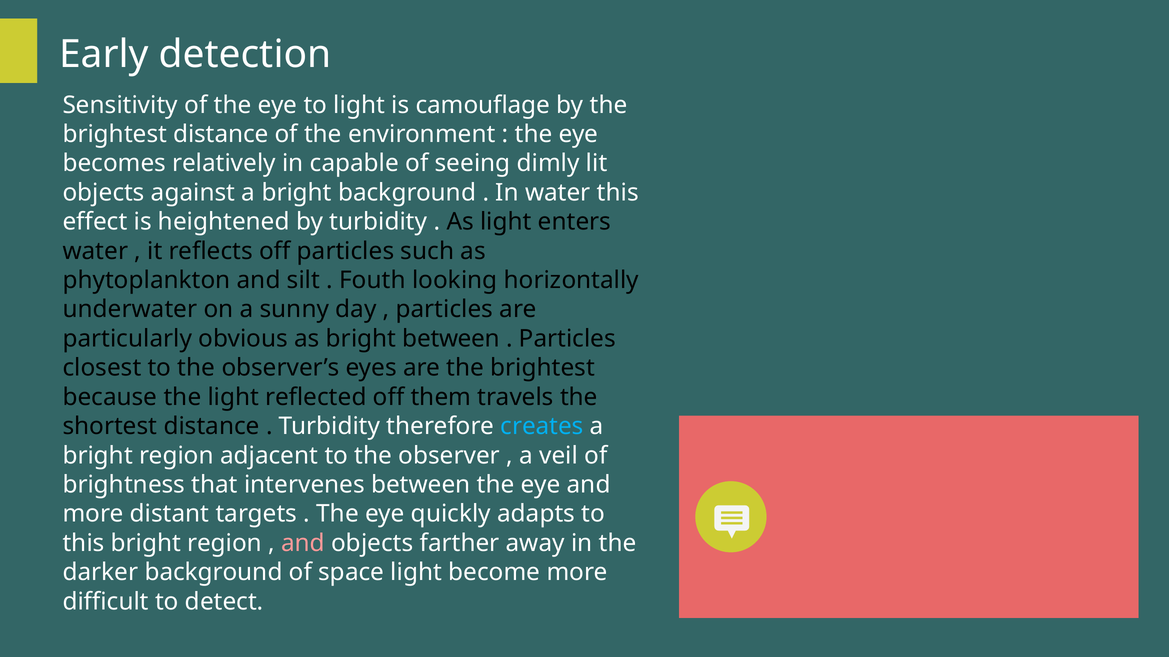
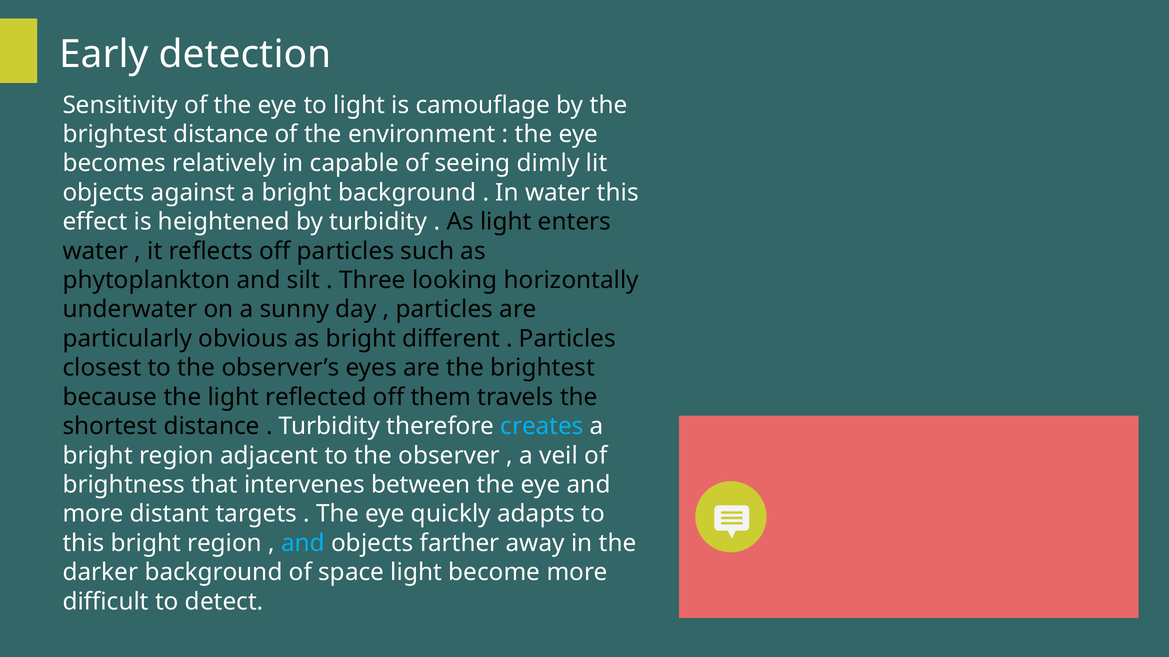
Fouth: Fouth -> Three
bright between: between -> different
and at (303, 544) colour: pink -> light blue
